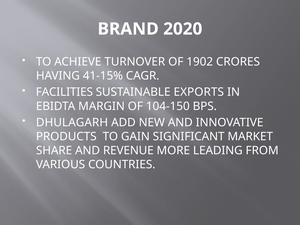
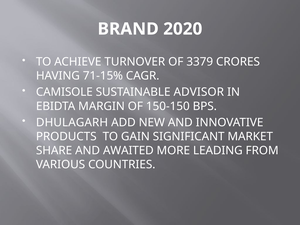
1902: 1902 -> 3379
41-15%: 41-15% -> 71-15%
FACILITIES: FACILITIES -> CAMISOLE
EXPORTS: EXPORTS -> ADVISOR
104-150: 104-150 -> 150-150
REVENUE: REVENUE -> AWAITED
